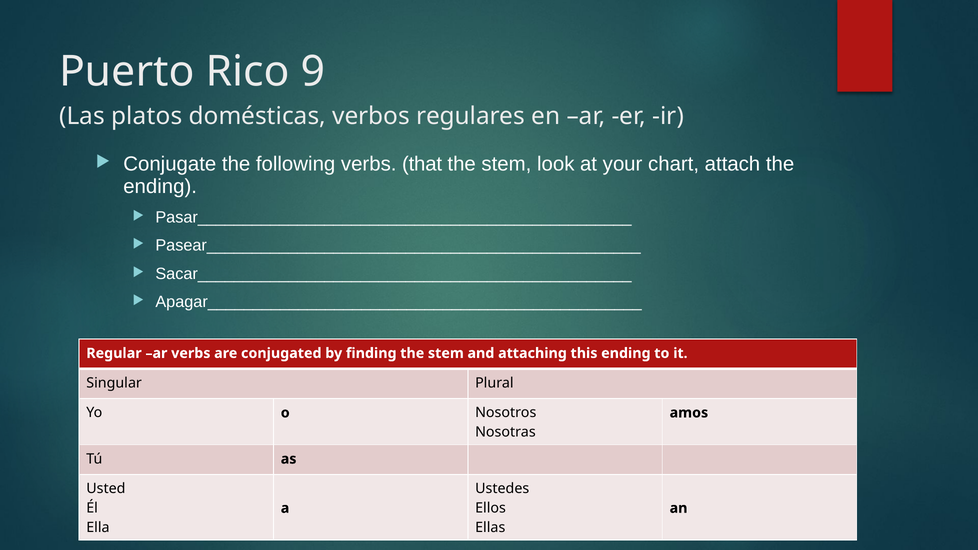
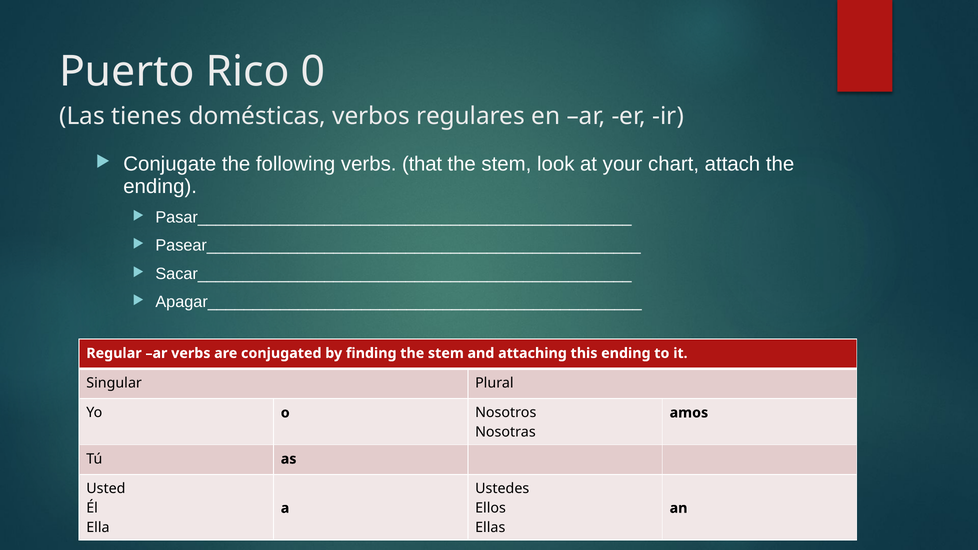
9: 9 -> 0
platos: platos -> tienes
